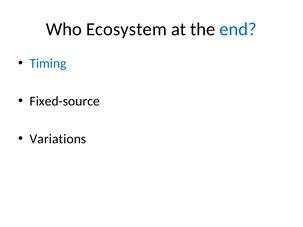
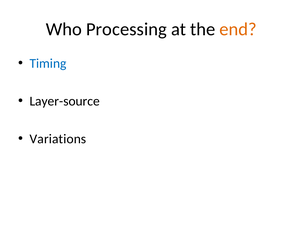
Ecosystem: Ecosystem -> Processing
end colour: blue -> orange
Fixed-source: Fixed-source -> Layer-source
